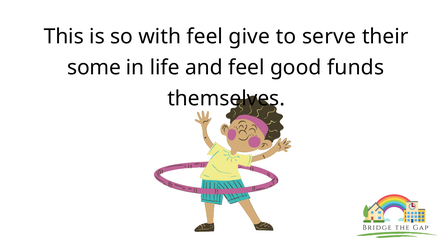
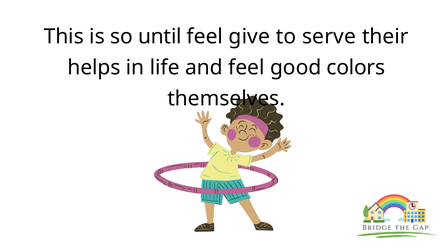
with: with -> until
some: some -> helps
funds: funds -> colors
